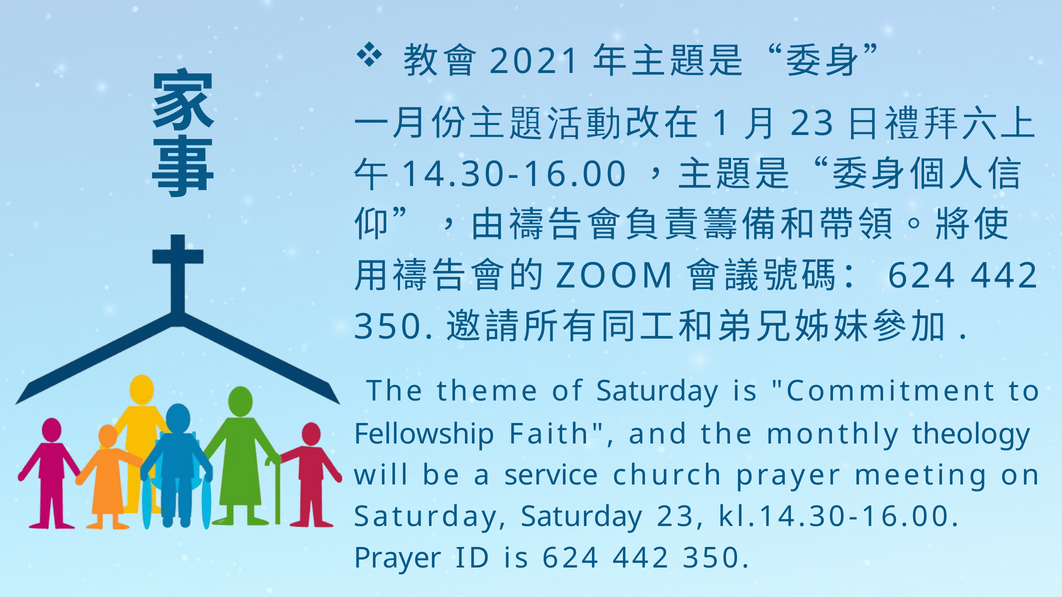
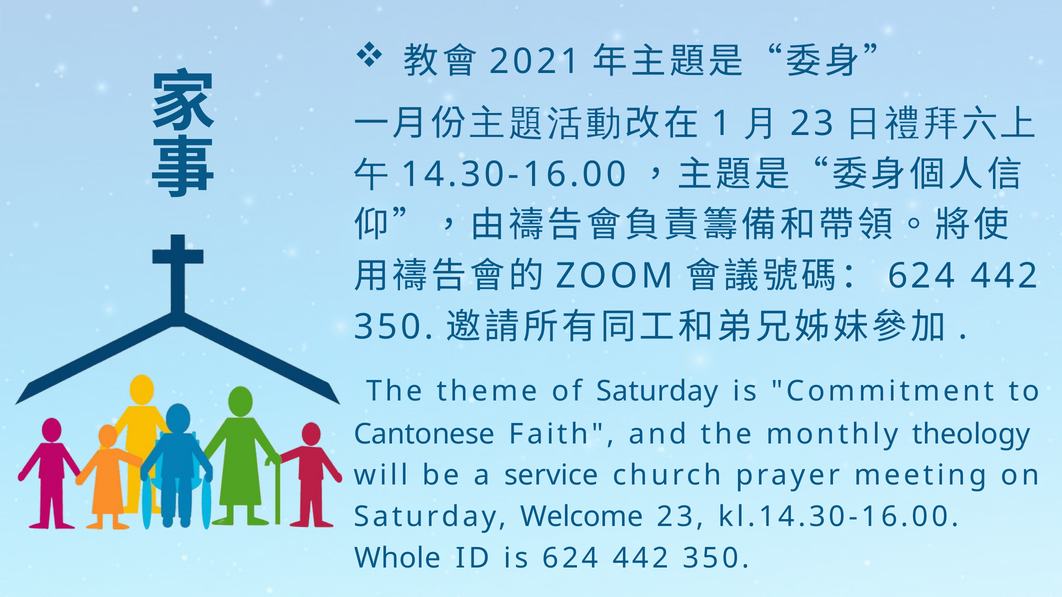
Fellowship: Fellowship -> Cantonese
Saturday Saturday: Saturday -> Welcome
Prayer at (398, 559): Prayer -> Whole
